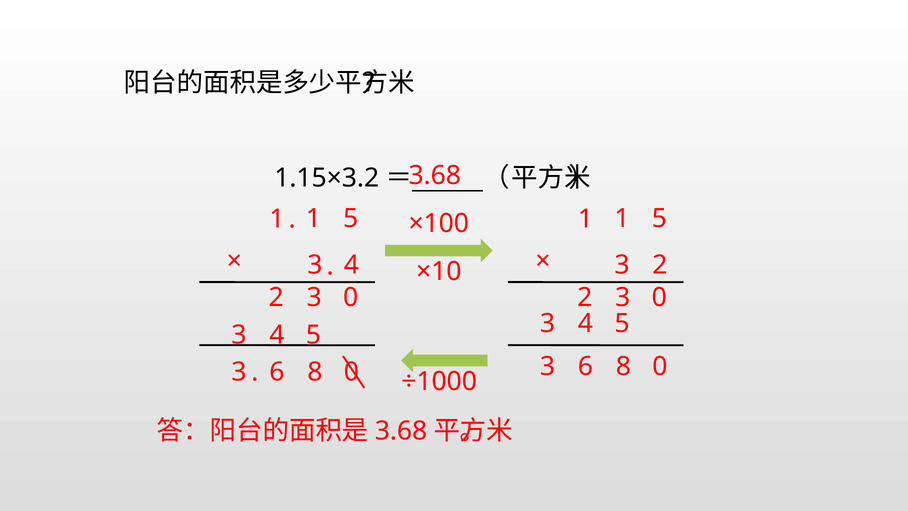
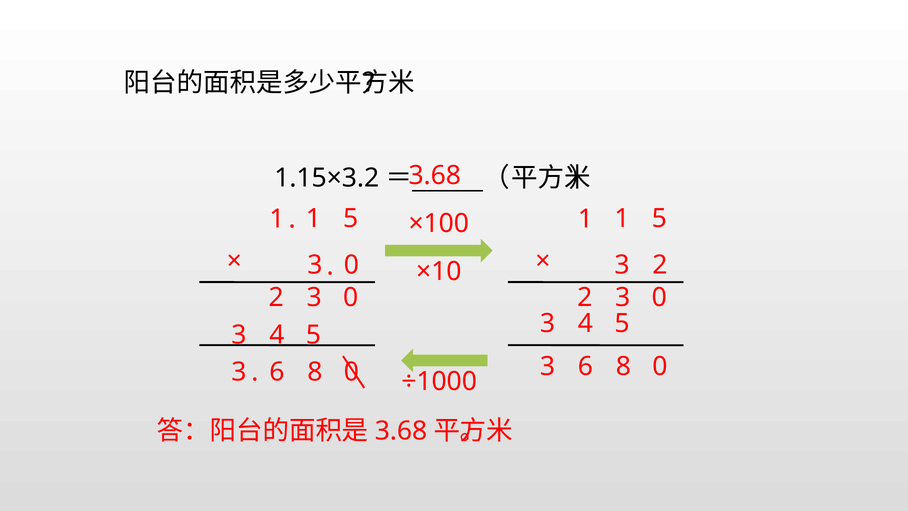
4 at (351, 265): 4 -> 0
